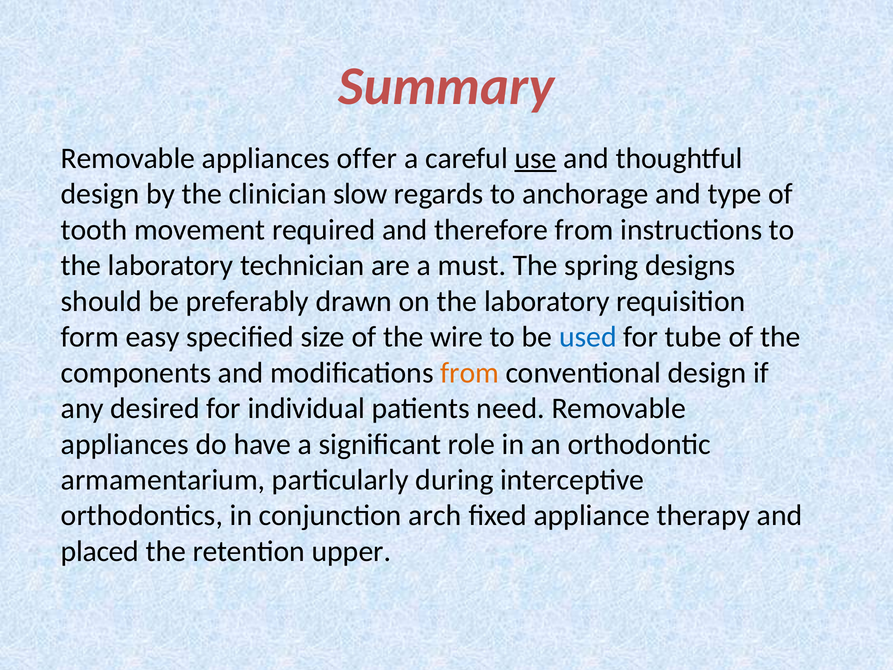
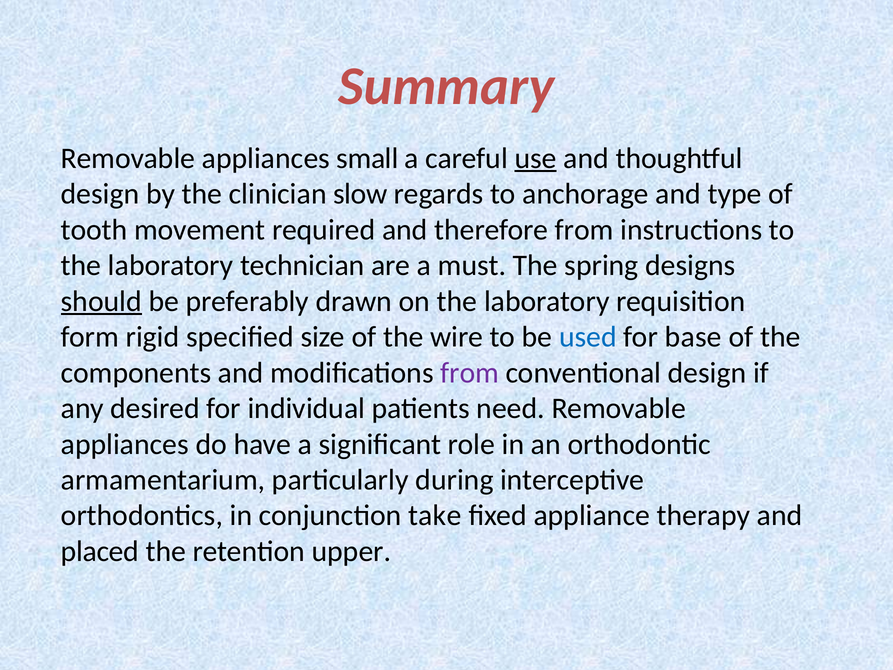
offer: offer -> small
should underline: none -> present
easy: easy -> rigid
tube: tube -> base
from at (470, 373) colour: orange -> purple
arch: arch -> take
